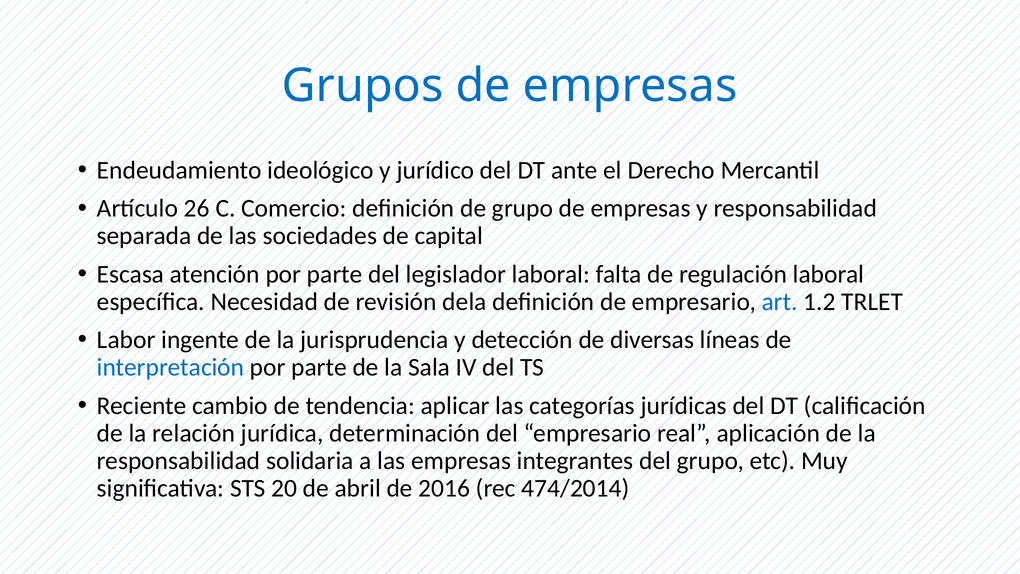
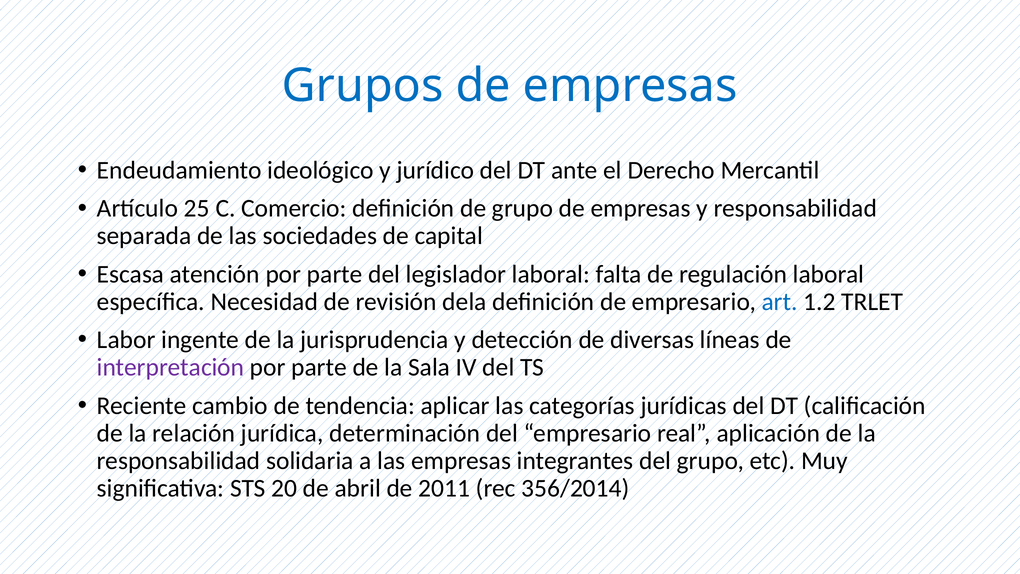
26: 26 -> 25
interpretación colour: blue -> purple
2016: 2016 -> 2011
474/2014: 474/2014 -> 356/2014
